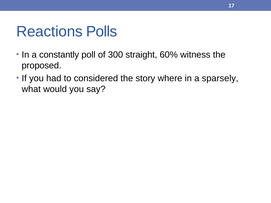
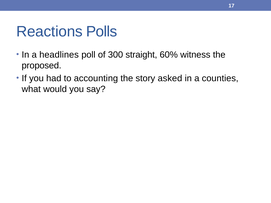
constantly: constantly -> headlines
considered: considered -> accounting
where: where -> asked
sparsely: sparsely -> counties
